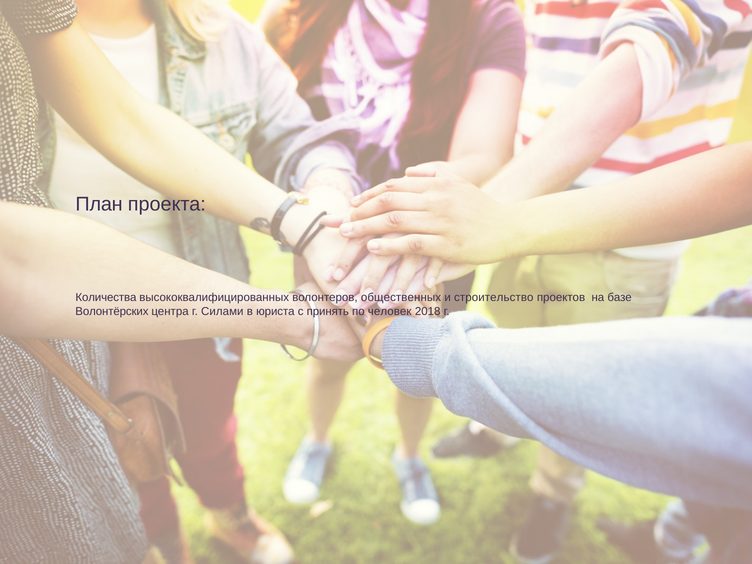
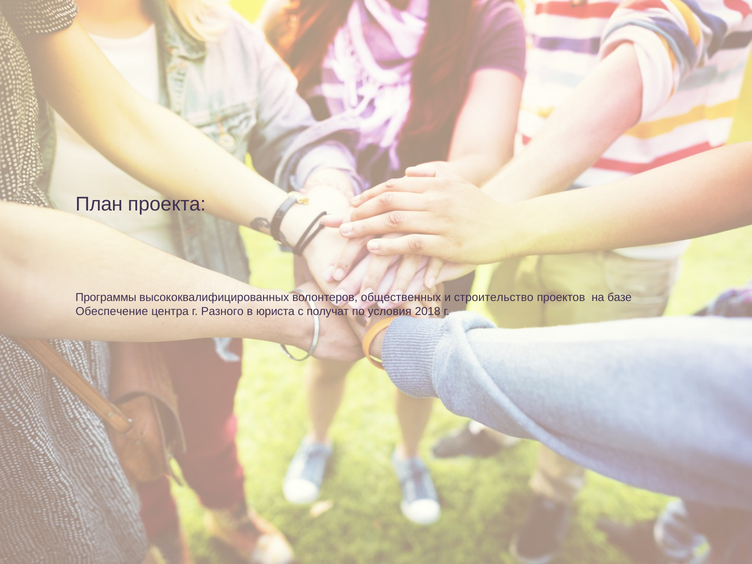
Количества: Количества -> Программы
Волонтёрских: Волонтёрских -> Обеспечение
Силами: Силами -> Разного
принять: принять -> получат
человек: человек -> условия
